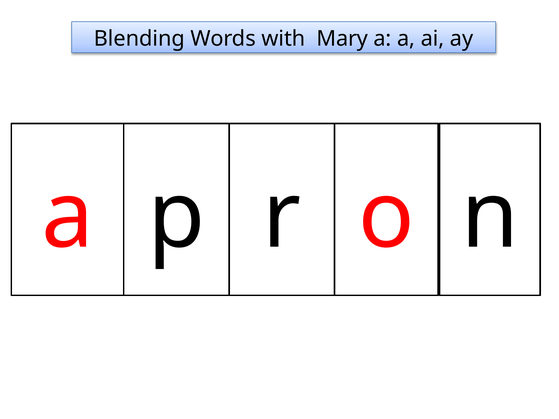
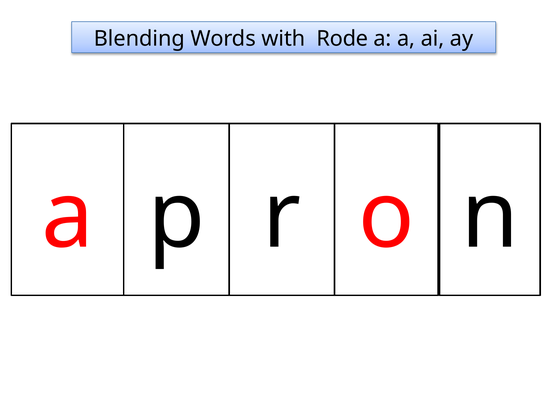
Mary: Mary -> Rode
